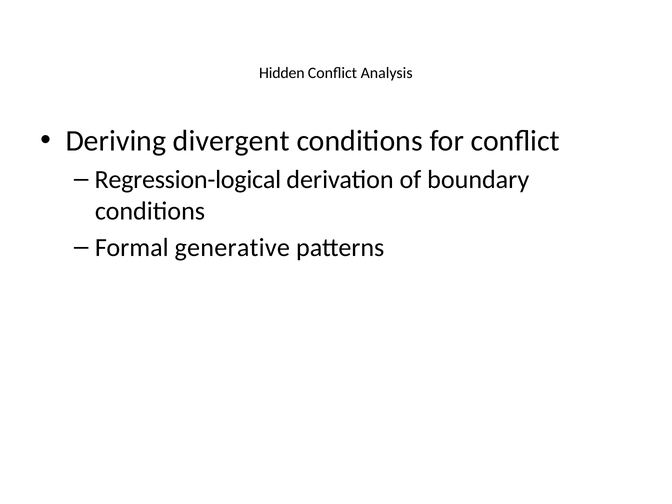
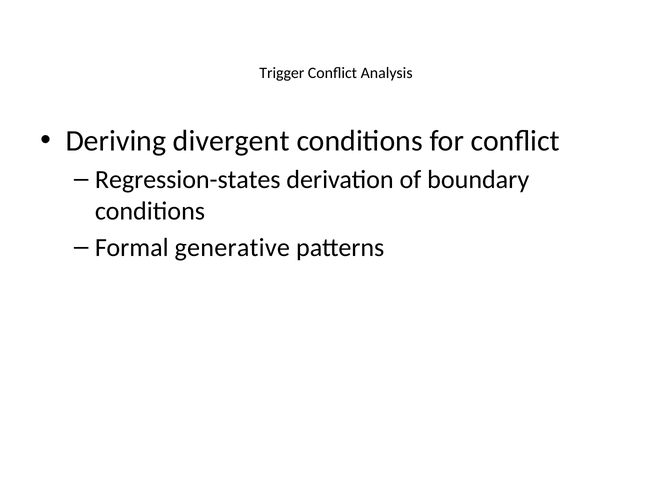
Hidden: Hidden -> Trigger
Regression-logical: Regression-logical -> Regression-states
